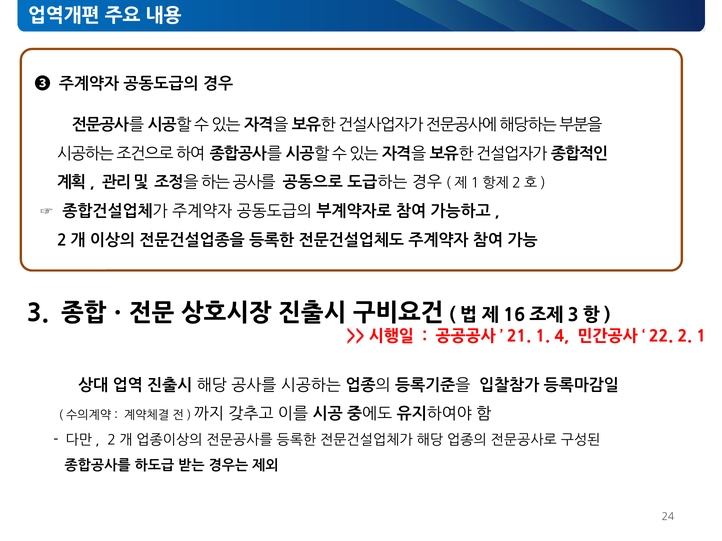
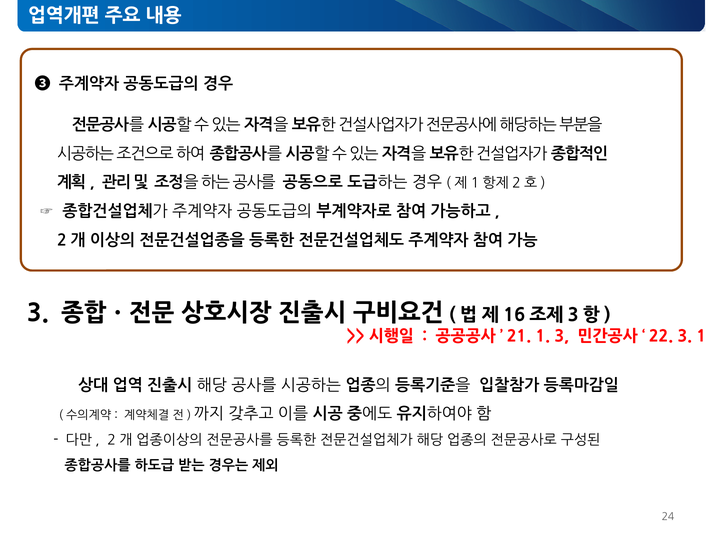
1 4: 4 -> 3
22 2: 2 -> 3
